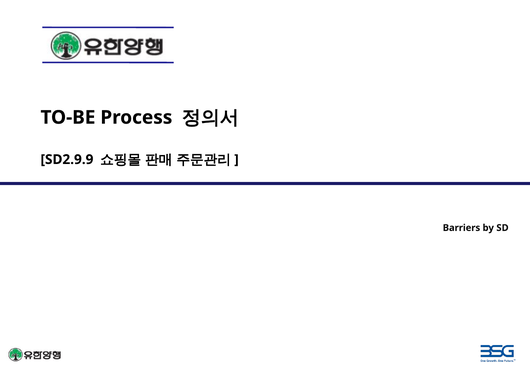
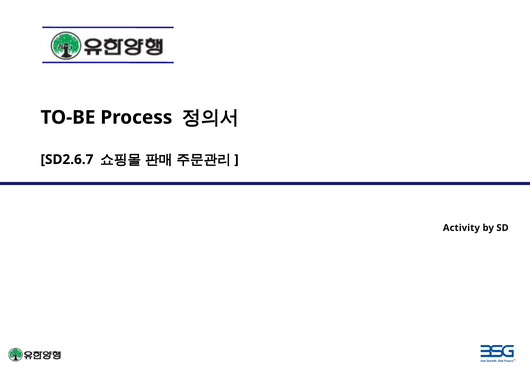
SD2.9.9: SD2.9.9 -> SD2.6.7
Barriers: Barriers -> Activity
